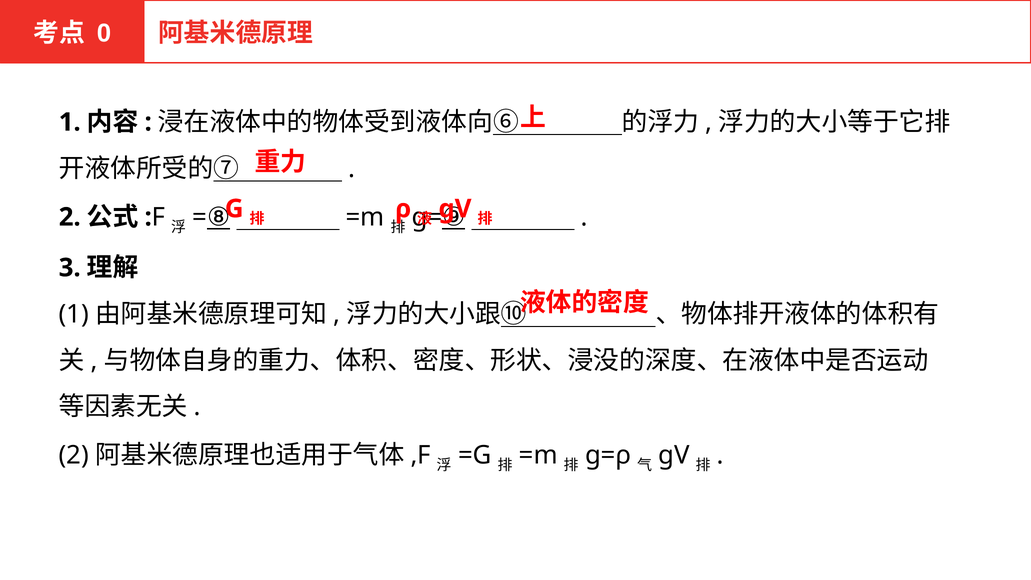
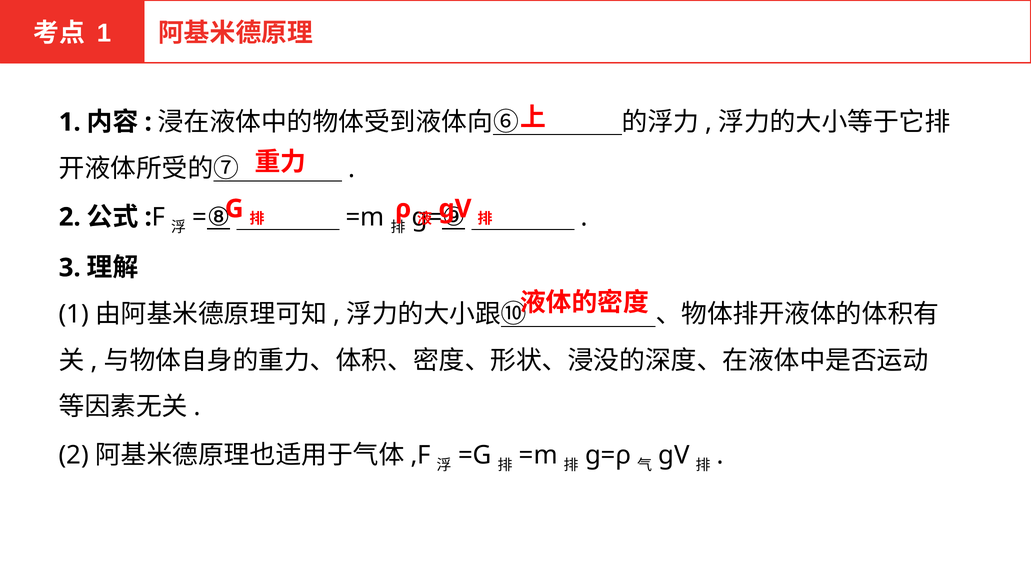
0 at (104, 33): 0 -> 1
